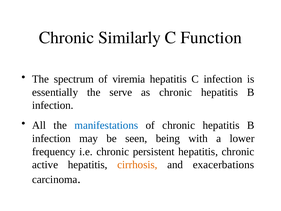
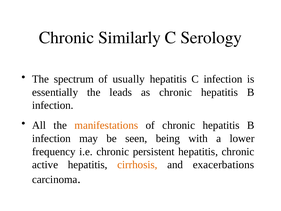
Function: Function -> Serology
viremia: viremia -> usually
serve: serve -> leads
manifestations colour: blue -> orange
